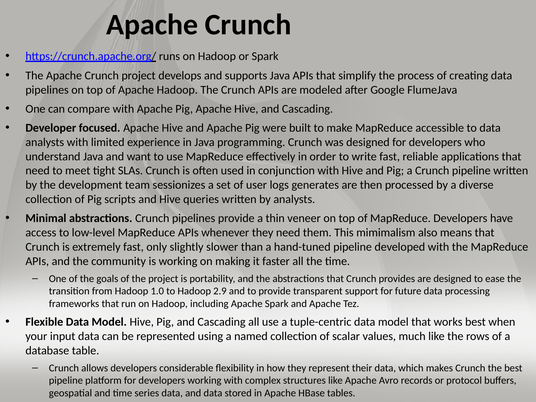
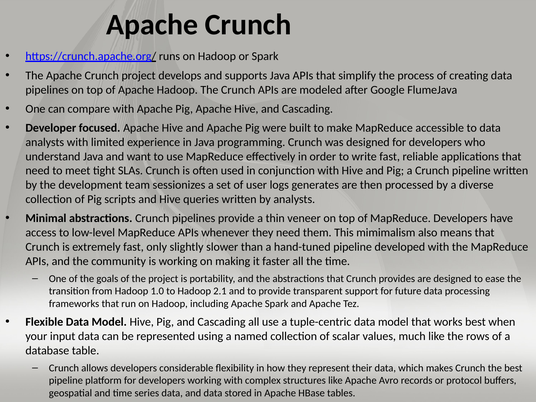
2.9: 2.9 -> 2.1
